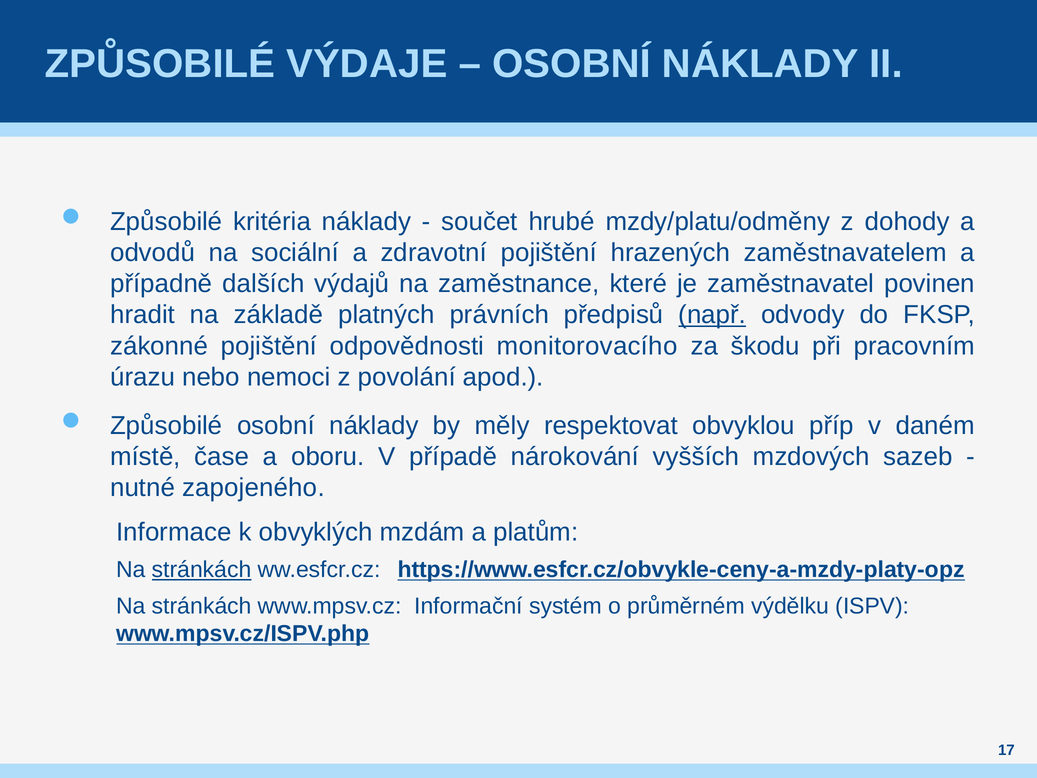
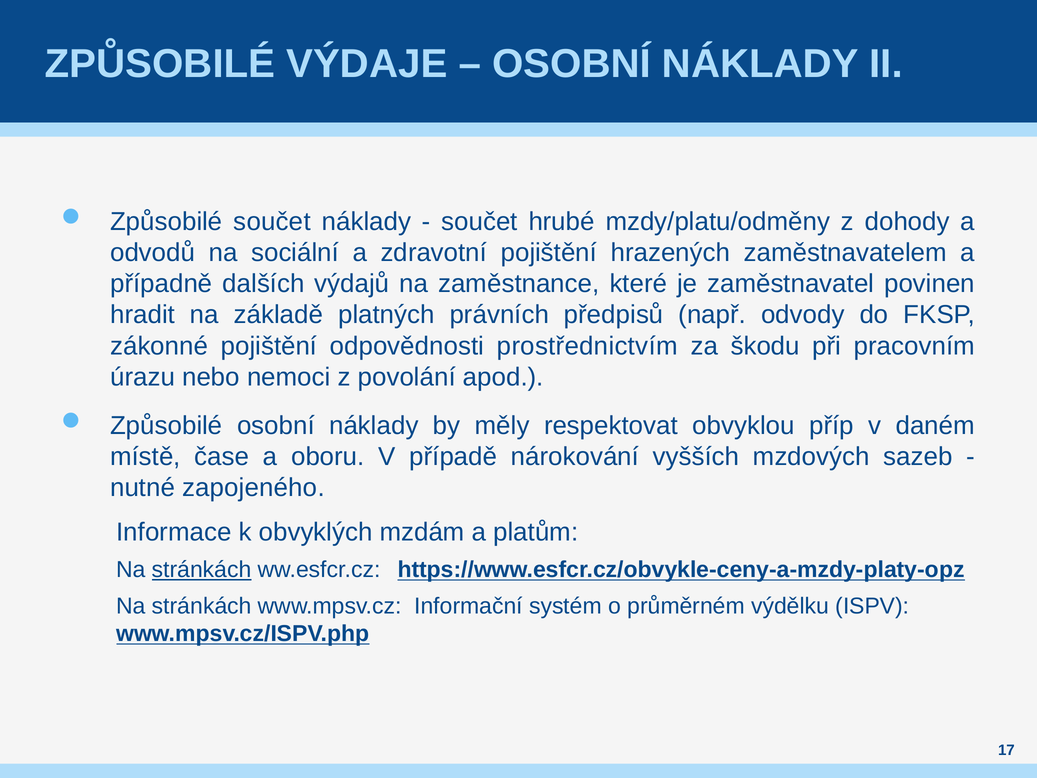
Způsobilé kritéria: kritéria -> součet
např underline: present -> none
monitorovacího: monitorovacího -> prostřednictvím
